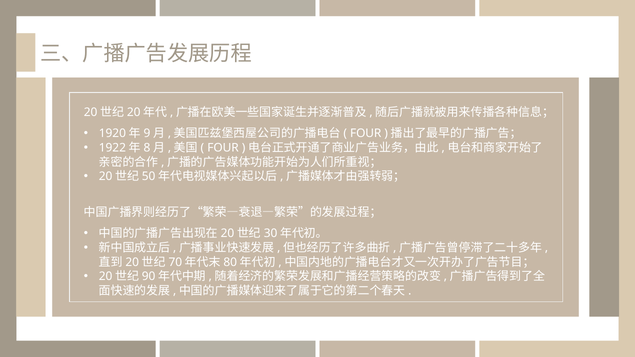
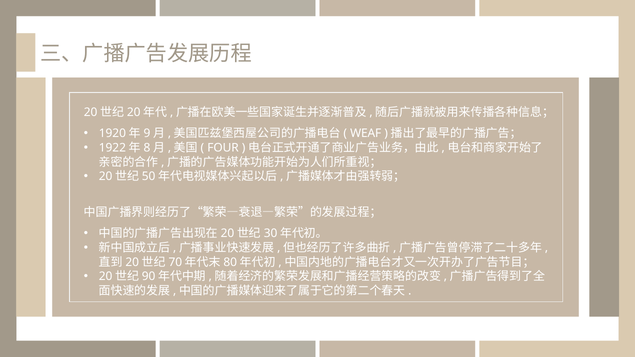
FOUR at (366, 134): FOUR -> WEAF
